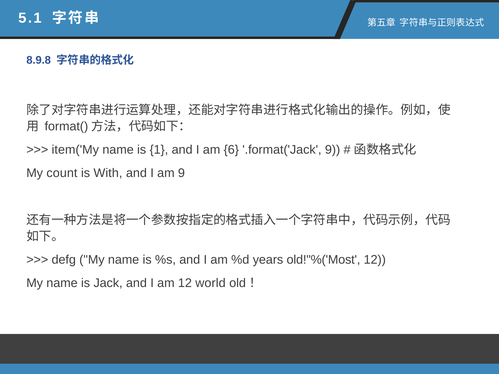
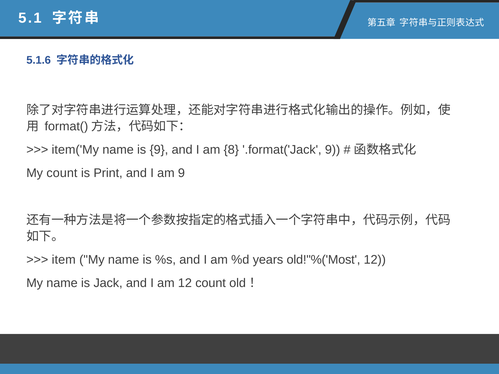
8.9.8: 8.9.8 -> 5.1.6
is 1: 1 -> 9
6: 6 -> 8
With: With -> Print
defg: defg -> item
12 world: world -> count
